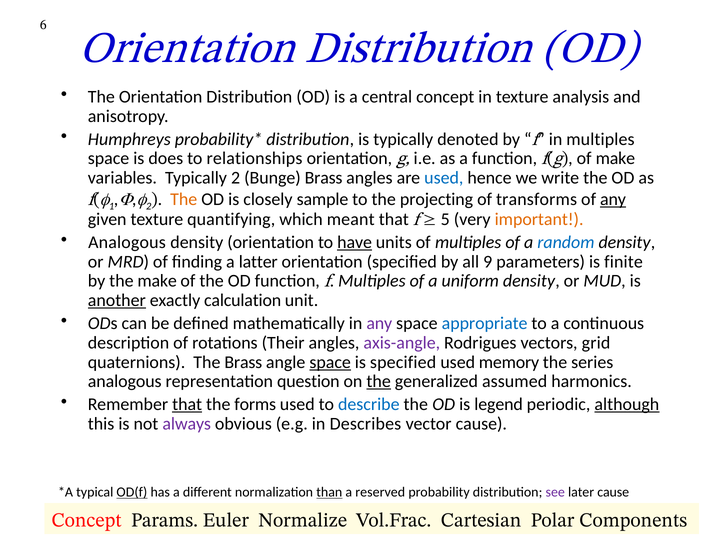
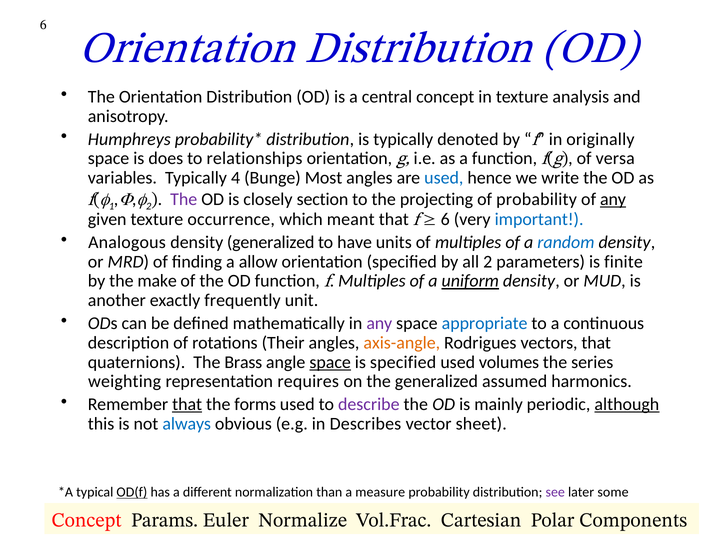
in multiples: multiples -> originally
of make: make -> versa
Typically 2: 2 -> 4
Bunge Brass: Brass -> Most
The at (184, 199) colour: orange -> purple
sample: sample -> section
of transforms: transforms -> probability
quantifying: quantifying -> occurrence
5 at (445, 219): 5 -> 6
important colour: orange -> blue
density orientation: orientation -> generalized
have underline: present -> none
latter: latter -> allow
all 9: 9 -> 2
uniform underline: none -> present
another underline: present -> none
calculation: calculation -> frequently
axis-angle colour: purple -> orange
vectors grid: grid -> that
memory: memory -> volumes
analogous at (125, 381): analogous -> weighting
question: question -> requires
the at (379, 381) underline: present -> none
describe colour: blue -> purple
legend: legend -> mainly
always colour: purple -> blue
vector cause: cause -> sheet
than underline: present -> none
reserved: reserved -> measure
later cause: cause -> some
